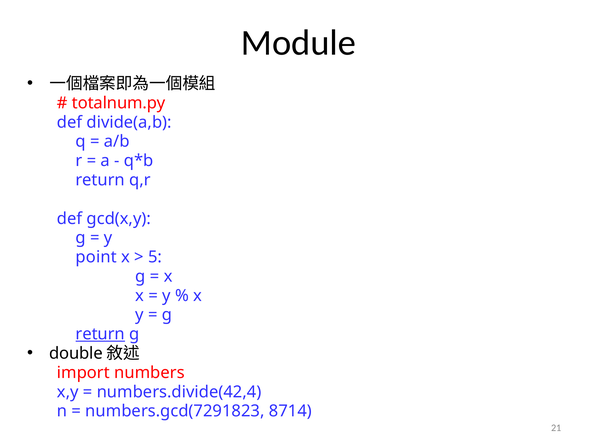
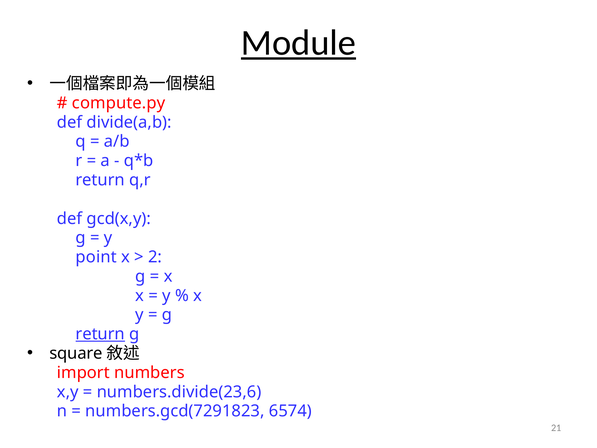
Module underline: none -> present
totalnum.py: totalnum.py -> compute.py
5: 5 -> 2
double: double -> square
numbers.divide(42,4: numbers.divide(42,4 -> numbers.divide(23,6
8714: 8714 -> 6574
